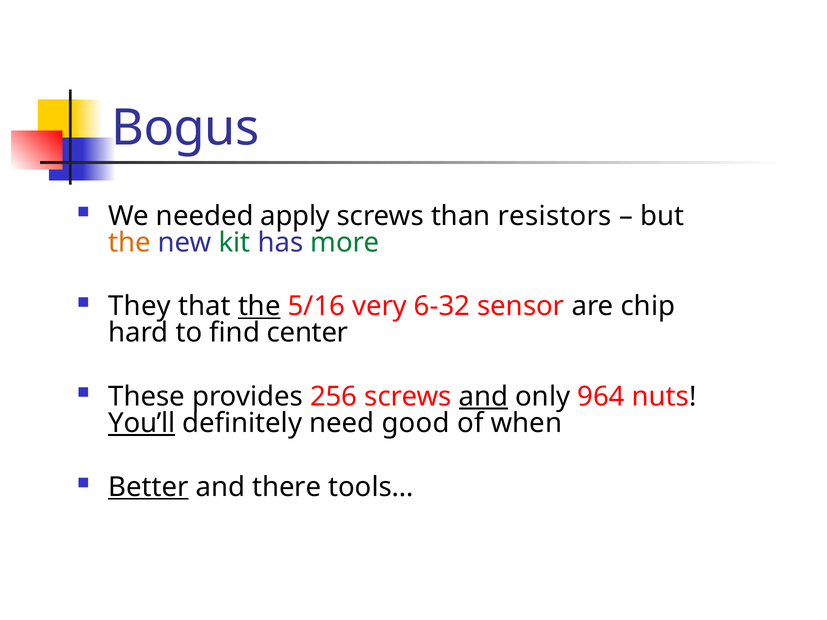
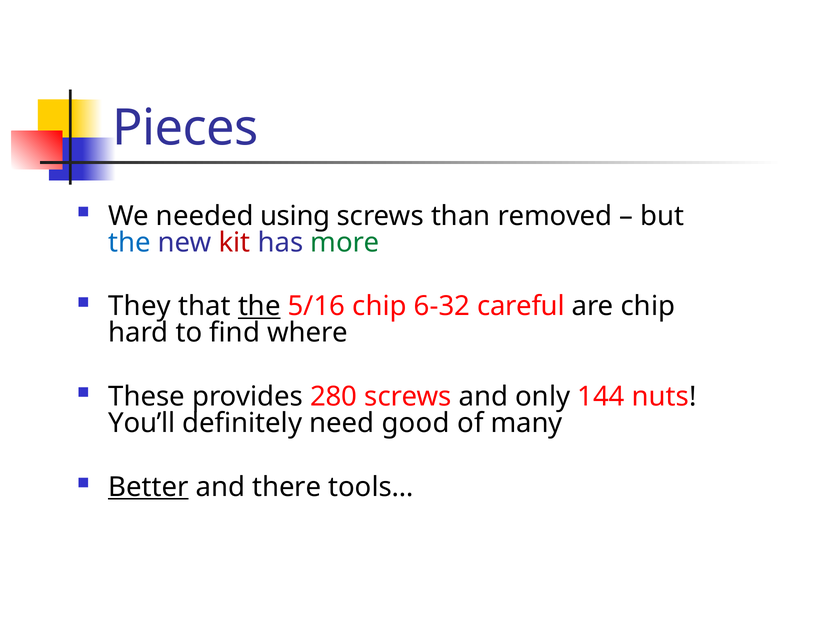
Bogus: Bogus -> Pieces
apply: apply -> using
resistors: resistors -> removed
the at (129, 243) colour: orange -> blue
kit colour: green -> red
5/16 very: very -> chip
sensor: sensor -> careful
center: center -> where
256: 256 -> 280
and at (483, 397) underline: present -> none
964: 964 -> 144
You’ll underline: present -> none
when: when -> many
